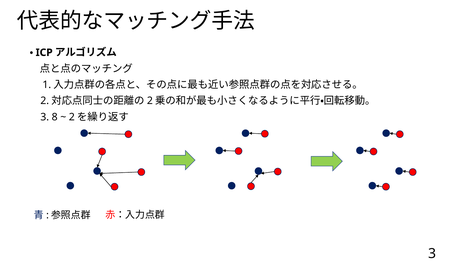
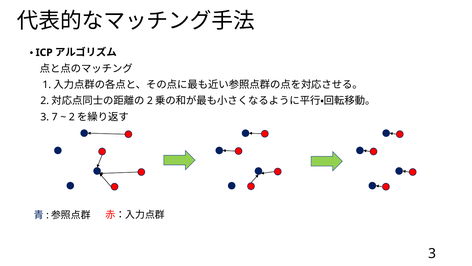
8: 8 -> 7
